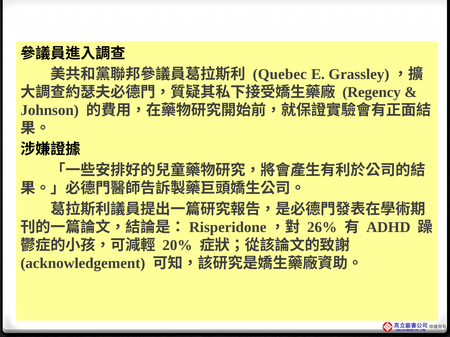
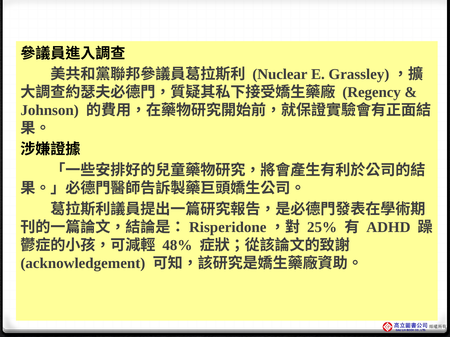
Quebec: Quebec -> Nuclear
26%: 26% -> 25%
20%: 20% -> 48%
